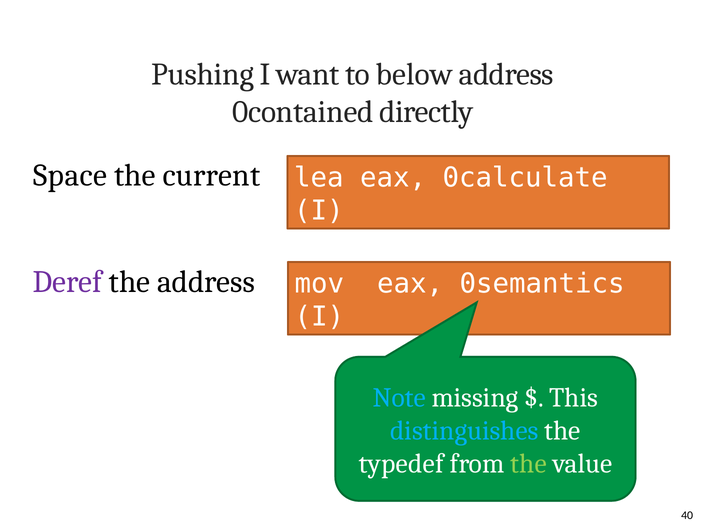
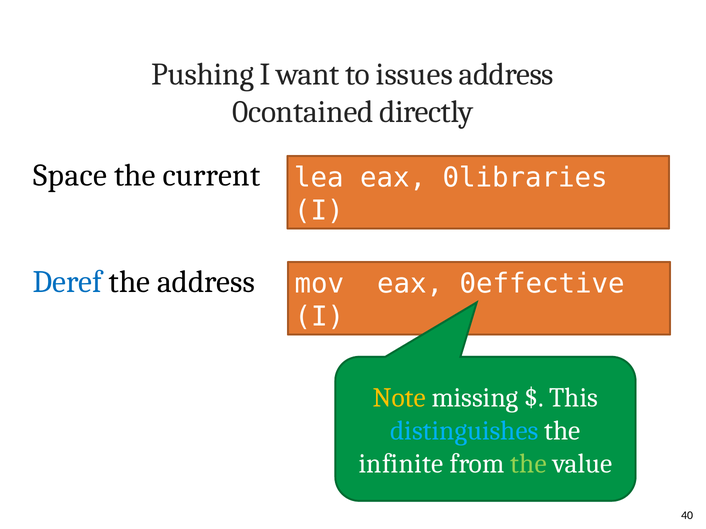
below: below -> issues
0calculate: 0calculate -> 0libraries
Deref colour: purple -> blue
0semantics: 0semantics -> 0effective
Note colour: light blue -> yellow
typedef: typedef -> infinite
